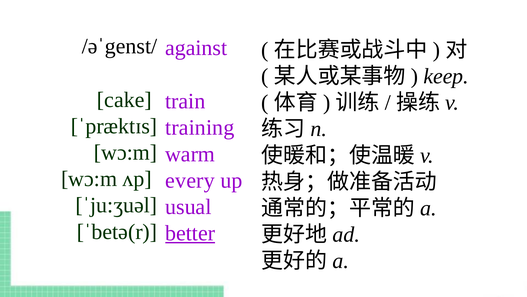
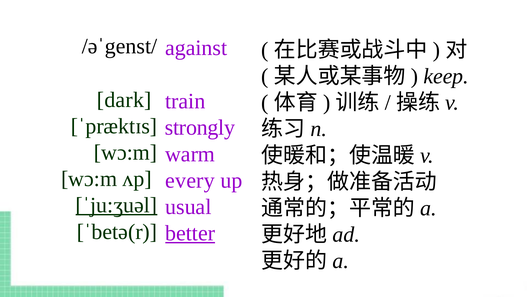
cake: cake -> dark
training: training -> strongly
ˈju:ʒuəl underline: none -> present
